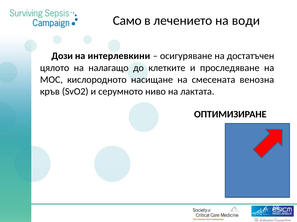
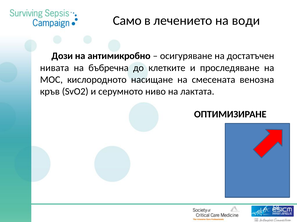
интерлевкини: интерлевкини -> антимикробно
цялото: цялото -> нивата
налагащо: налагащо -> бъбречна
